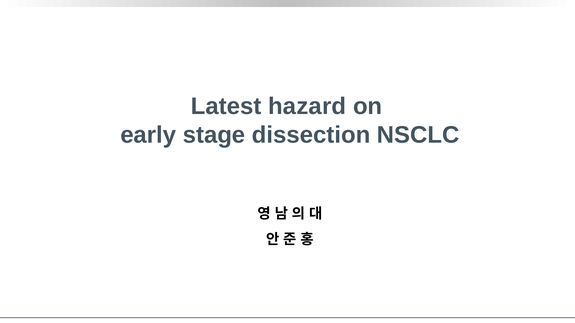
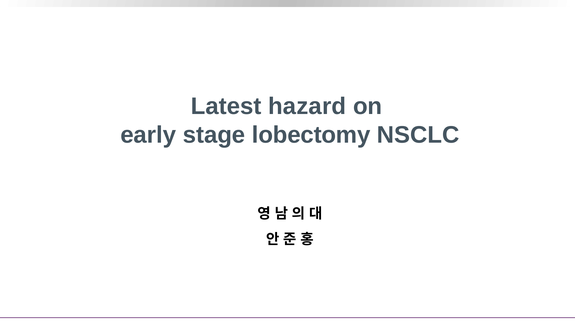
dissection: dissection -> lobectomy
